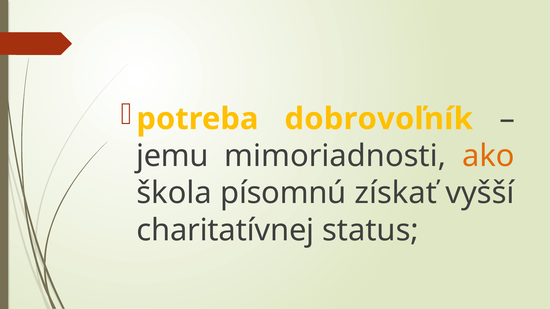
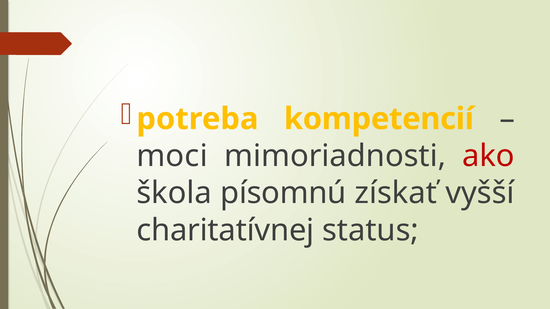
dobrovoľník: dobrovoľník -> kompetencií
jemu: jemu -> moci
ako colour: orange -> red
